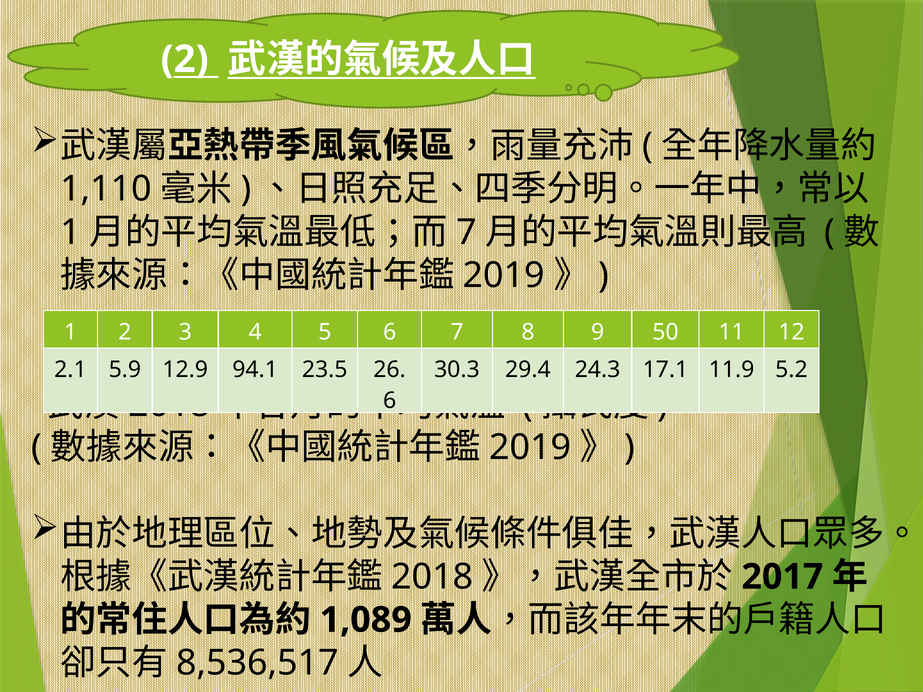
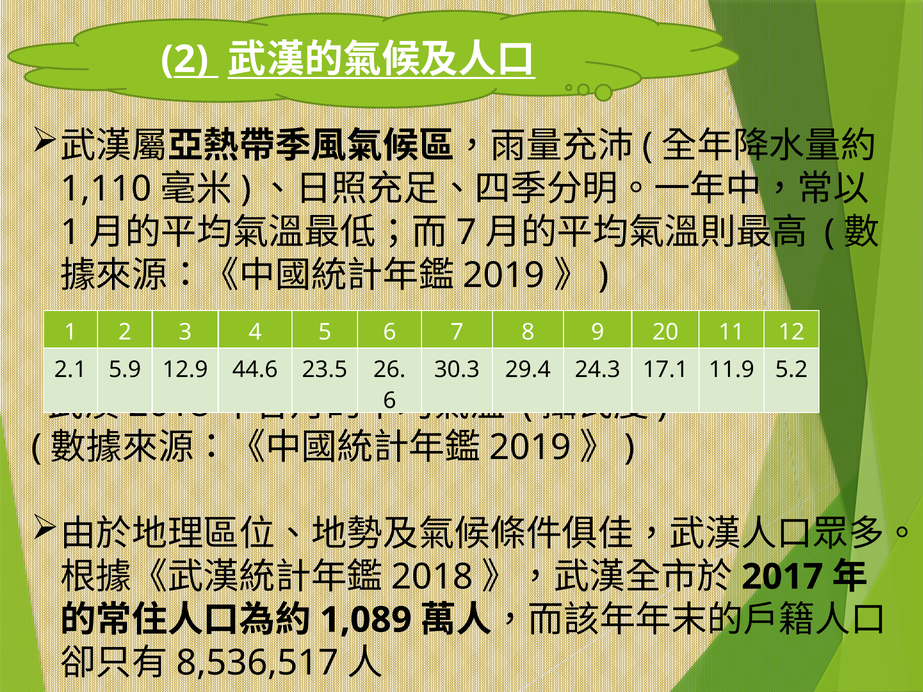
50: 50 -> 20
94.1: 94.1 -> 44.6
